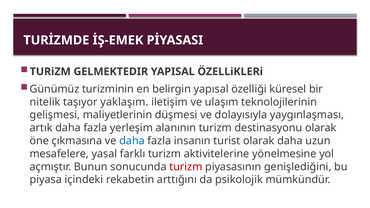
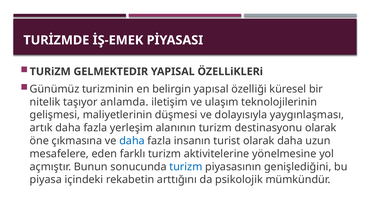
yaklaşım: yaklaşım -> anlamda
yasal: yasal -> eden
turizm at (186, 167) colour: red -> blue
